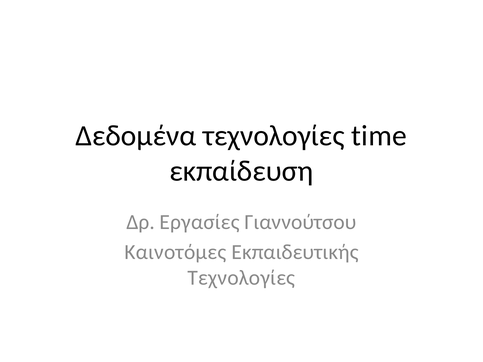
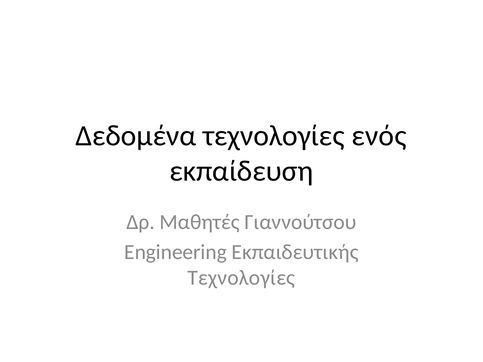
time: time -> ενός
Εργασίες: Εργασίες -> Μαθητές
Καινοτόμες: Καινοτόμες -> Engineering
